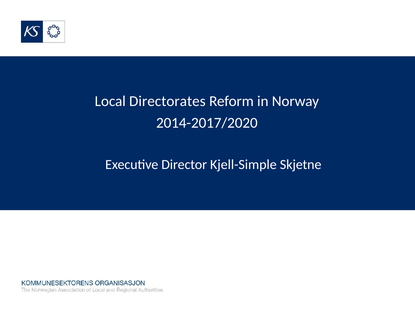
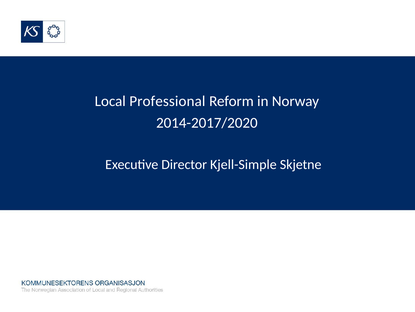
Directorates: Directorates -> Professional
